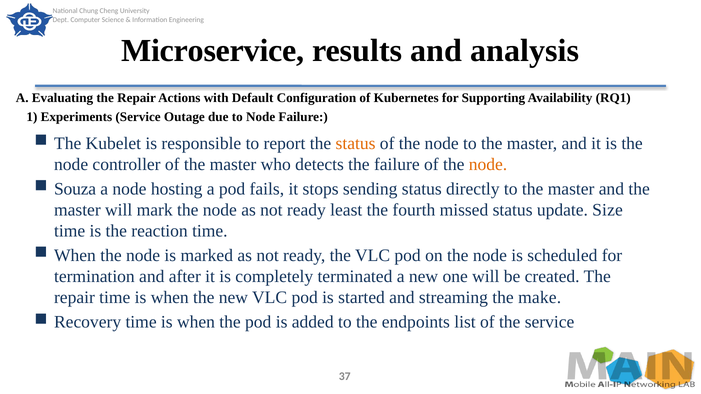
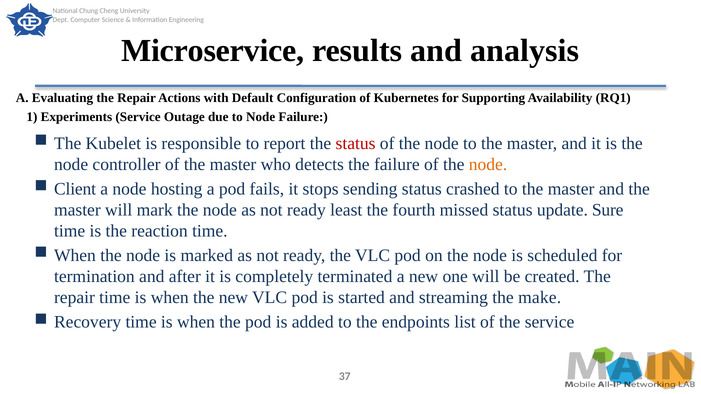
status at (356, 144) colour: orange -> red
Souza: Souza -> Client
directly: directly -> crashed
Size: Size -> Sure
